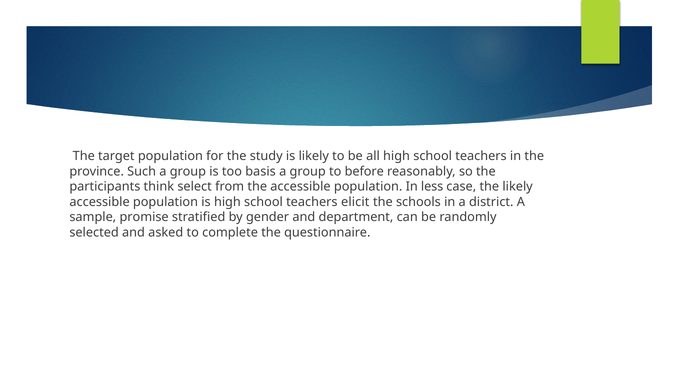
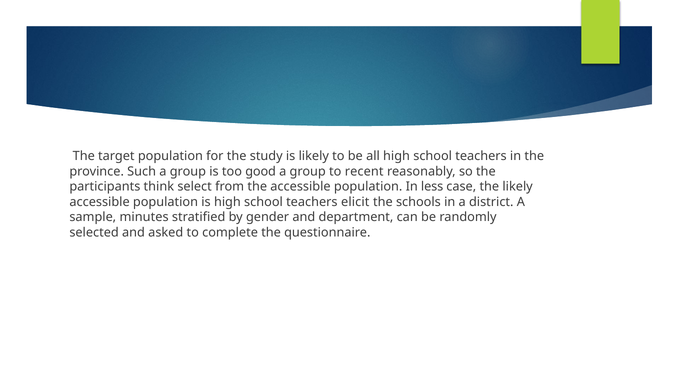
basis: basis -> good
before: before -> recent
promise: promise -> minutes
